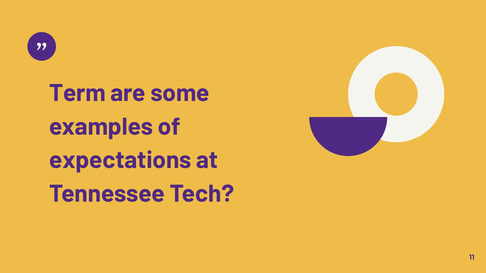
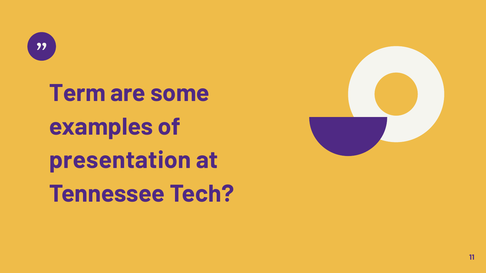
expectations: expectations -> presentation
